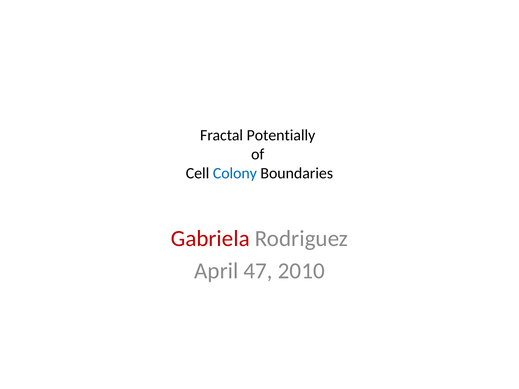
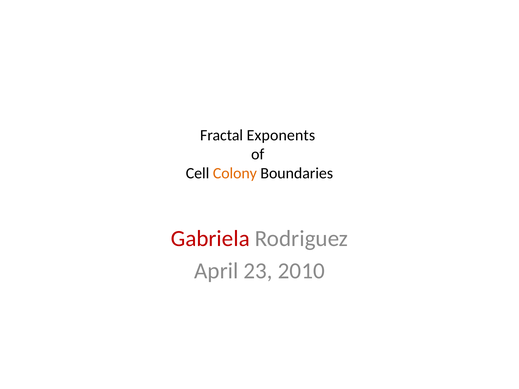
Potentially: Potentially -> Exponents
Colony colour: blue -> orange
47: 47 -> 23
